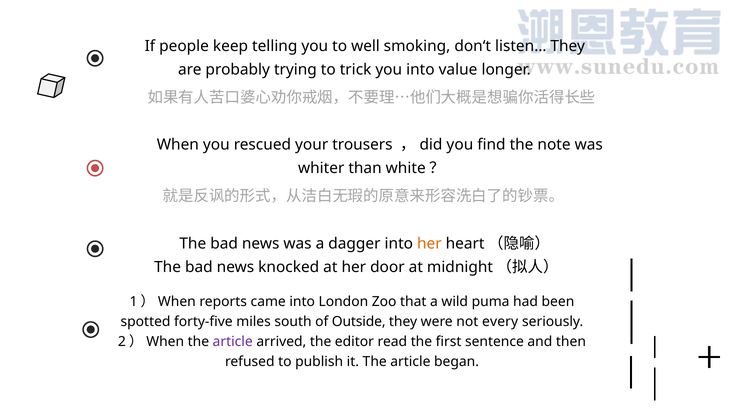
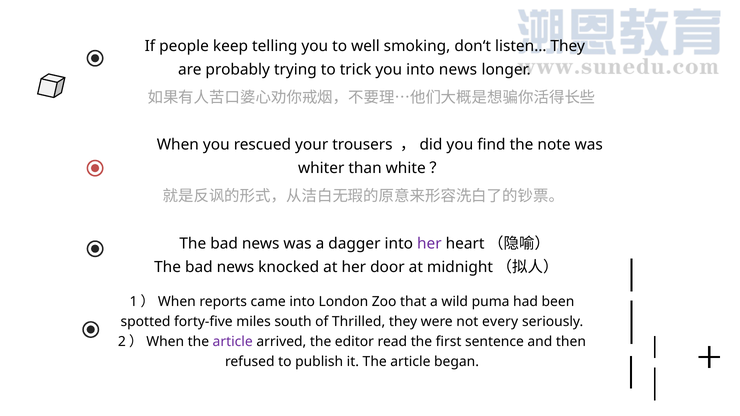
into value: value -> news
her at (429, 244) colour: orange -> purple
Outside: Outside -> Thrilled
